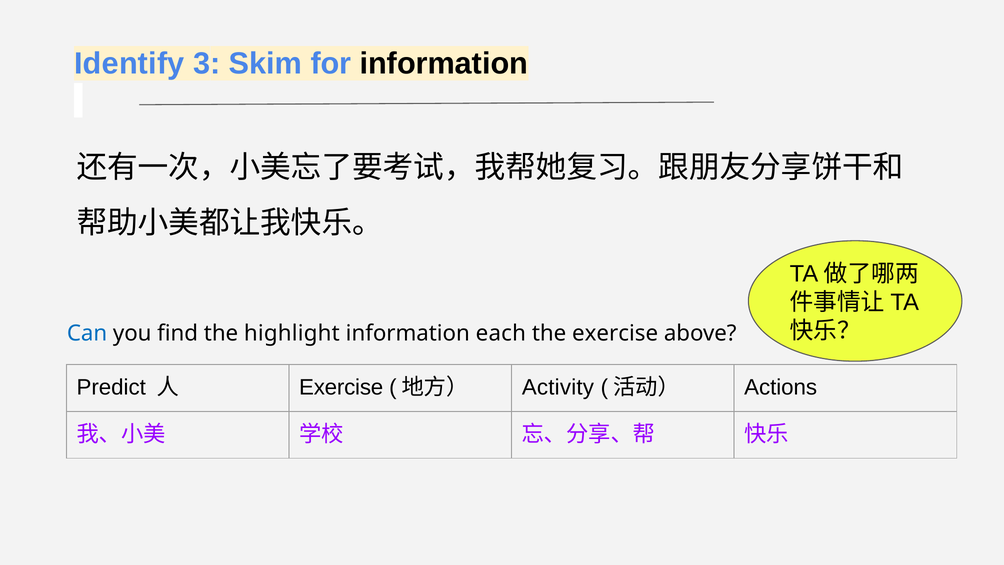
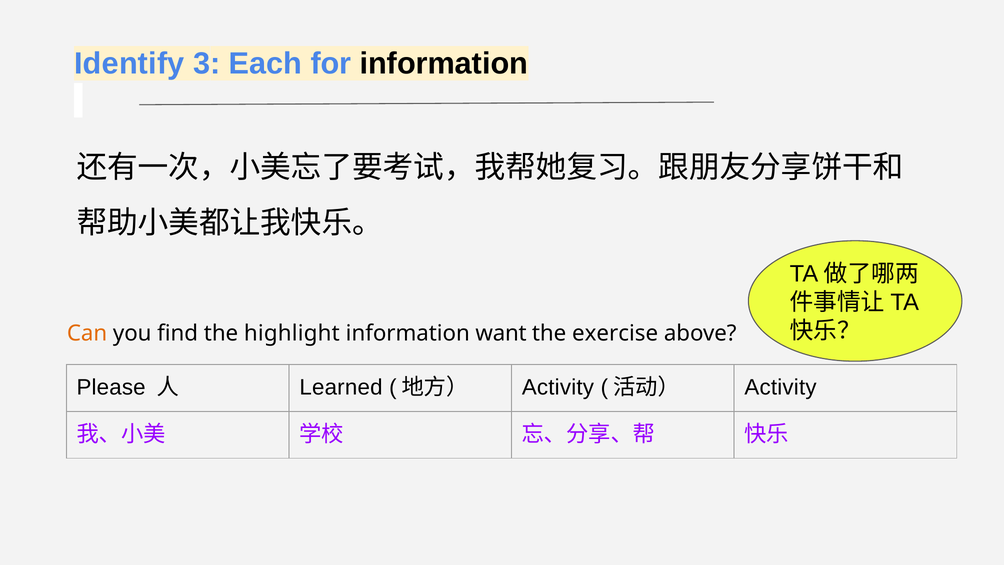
Skim: Skim -> Each
Can colour: blue -> orange
each: each -> want
Predict: Predict -> Please
Exercise at (341, 387): Exercise -> Learned
Actions at (781, 387): Actions -> Activity
